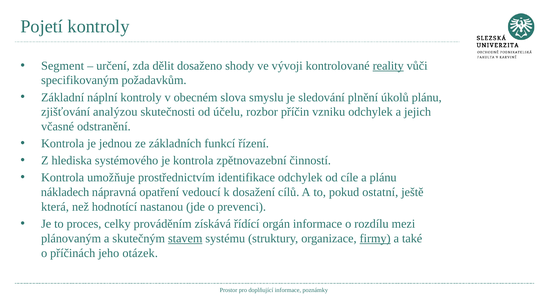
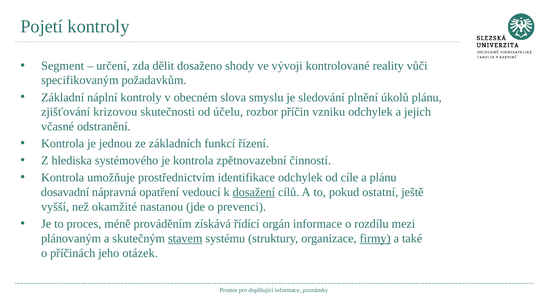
reality underline: present -> none
analýzou: analýzou -> krizovou
nákladech: nákladech -> dosavadní
dosažení underline: none -> present
která: která -> vyšší
hodnotící: hodnotící -> okamžité
celky: celky -> méně
